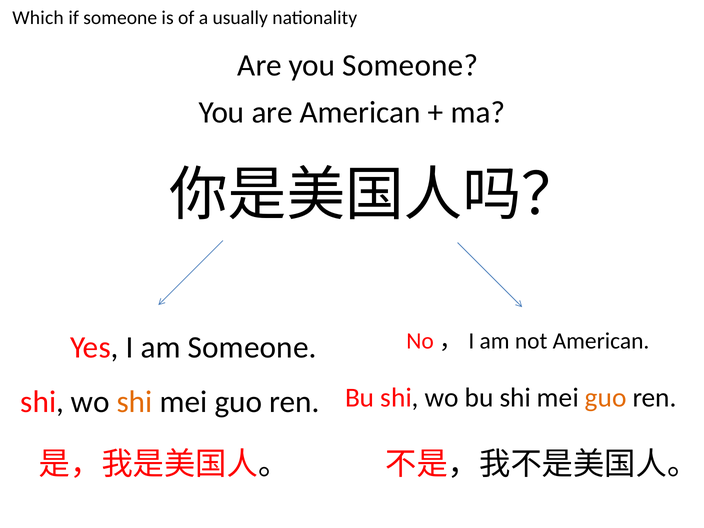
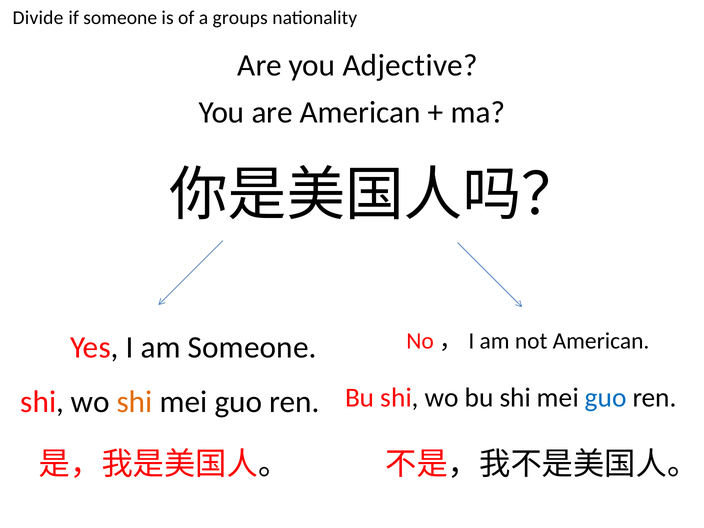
Which: Which -> Divide
usually: usually -> groups
you Someone: Someone -> Adjective
guo at (606, 398) colour: orange -> blue
